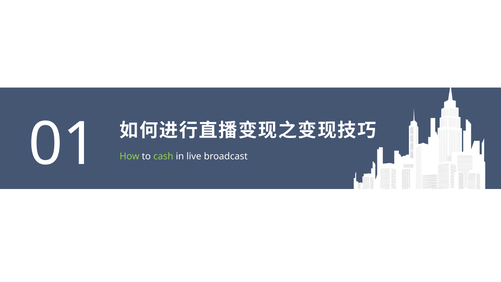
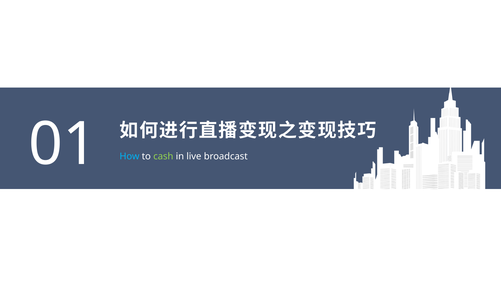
How colour: light green -> light blue
